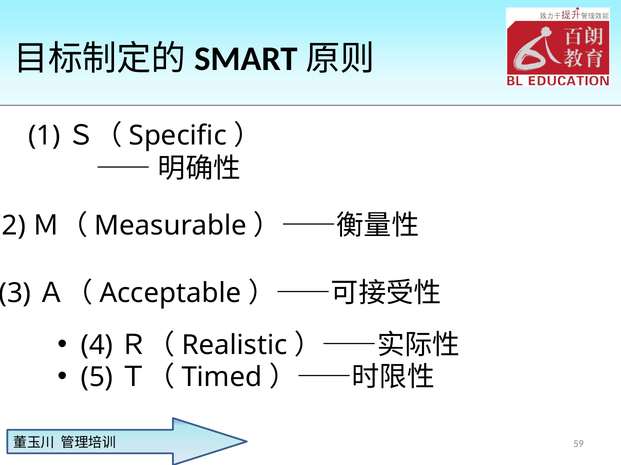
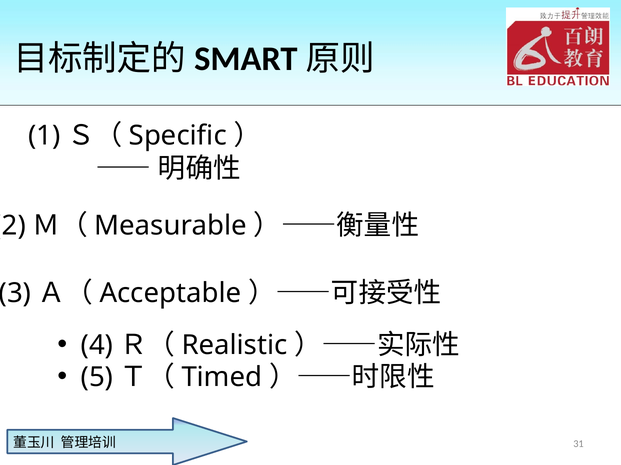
59: 59 -> 31
